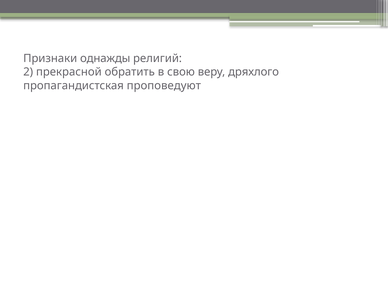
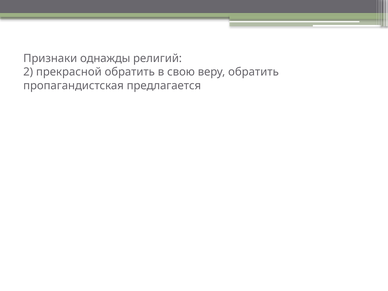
веру дряхлого: дряхлого -> обратить
проповедуют: проповедуют -> предлагается
